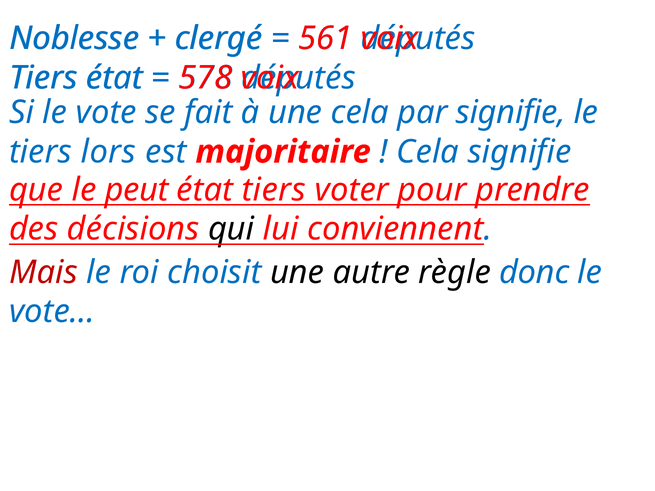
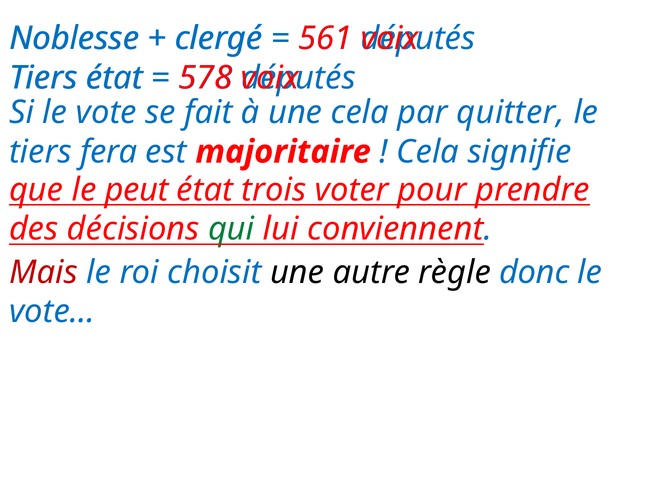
par signifie: signifie -> quitter
lors: lors -> fera
état tiers: tiers -> trois
qui colour: black -> green
